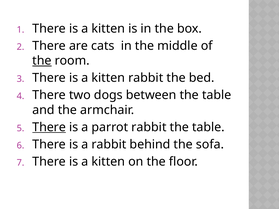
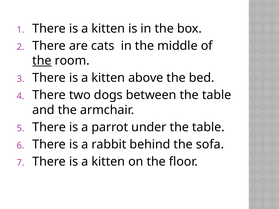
kitten rabbit: rabbit -> above
There at (49, 127) underline: present -> none
parrot rabbit: rabbit -> under
